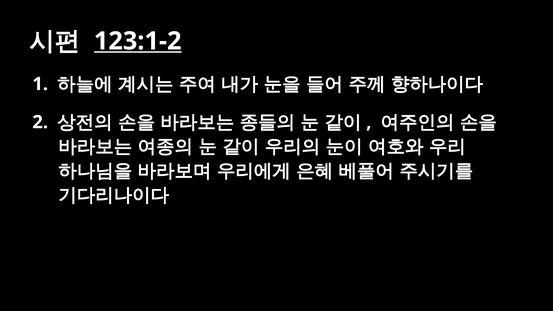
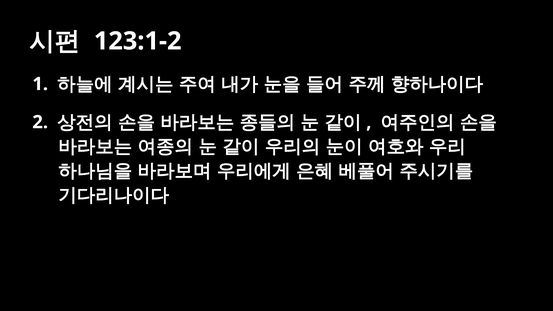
123:1-2 underline: present -> none
